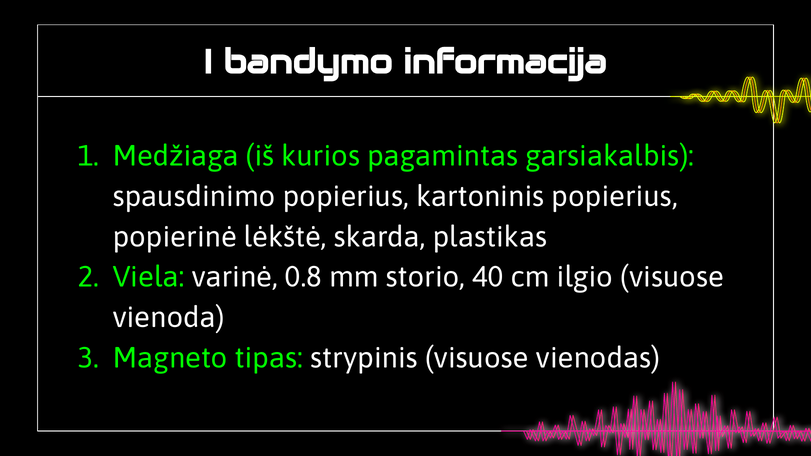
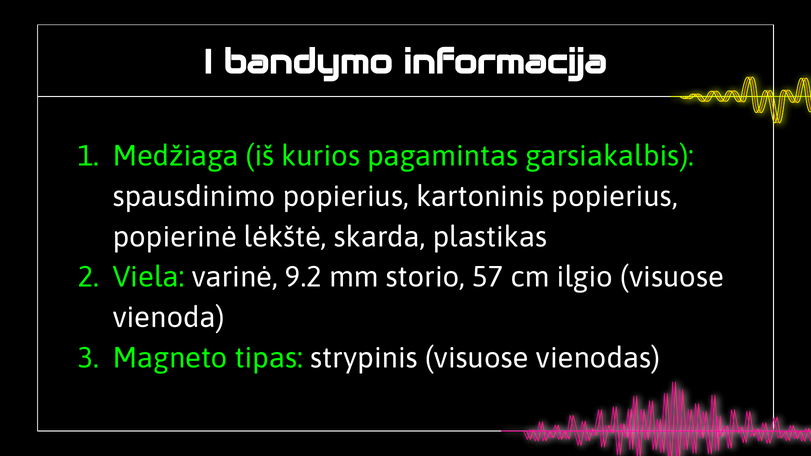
0.8: 0.8 -> 9.2
40: 40 -> 57
